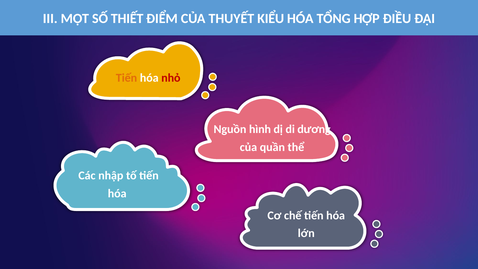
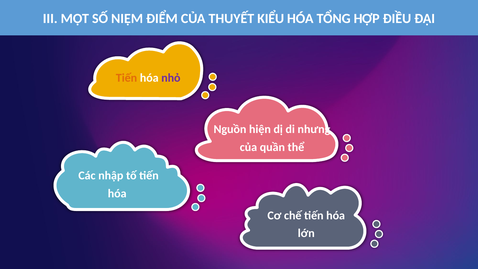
THIẾT: THIẾT -> NIỆM
nhỏ colour: red -> purple
hình: hình -> hiện
dương: dương -> nhưng
